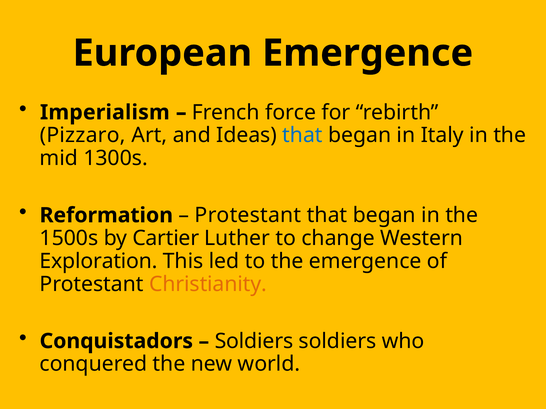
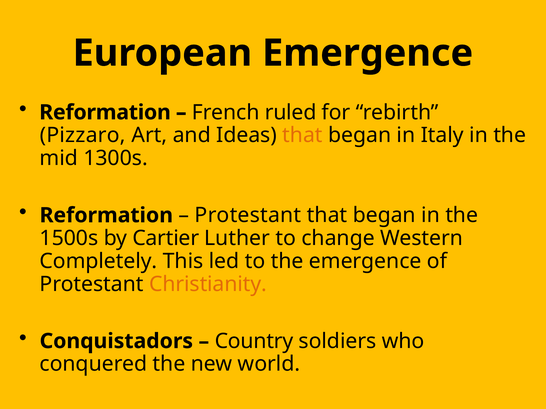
Imperialism at (105, 113): Imperialism -> Reformation
force: force -> ruled
that at (302, 135) colour: blue -> orange
Exploration: Exploration -> Completely
Soldiers at (254, 342): Soldiers -> Country
